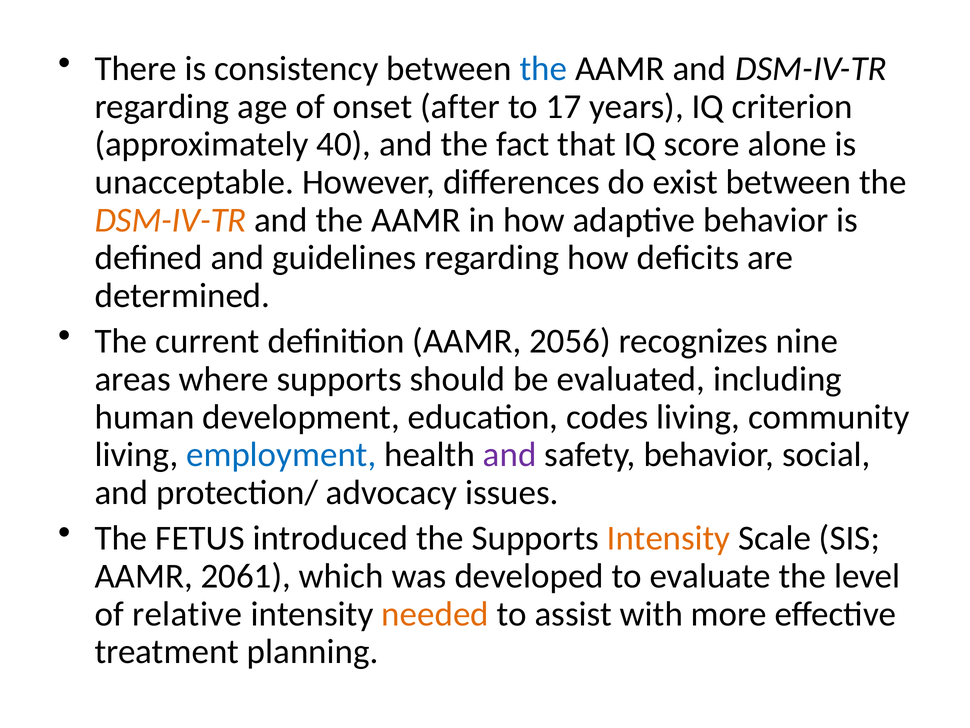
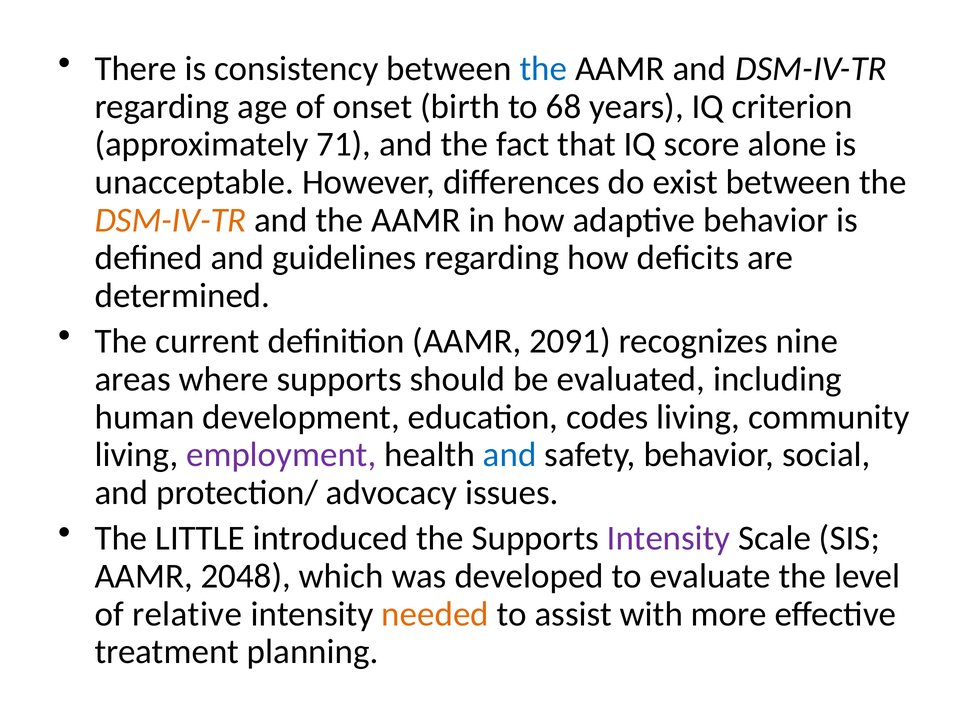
after: after -> birth
17: 17 -> 68
40: 40 -> 71
2056: 2056 -> 2091
employment colour: blue -> purple
and at (510, 455) colour: purple -> blue
FETUS: FETUS -> LITTLE
Intensity at (669, 538) colour: orange -> purple
2061: 2061 -> 2048
